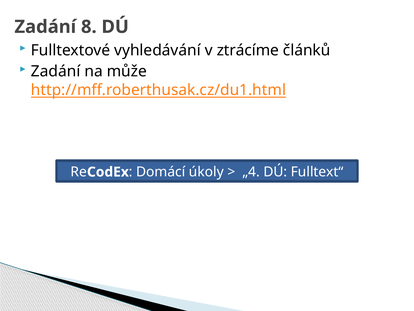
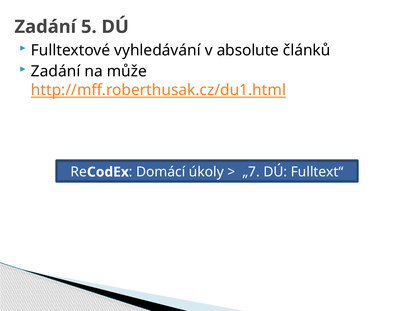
8: 8 -> 5
ztrácíme: ztrácíme -> absolute
„4: „4 -> „7
